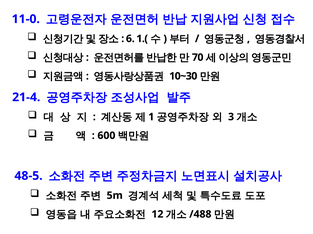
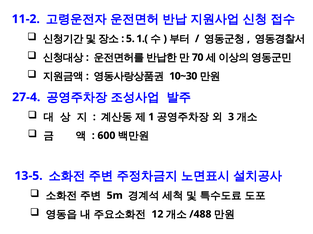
11-0: 11-0 -> 11-2
6: 6 -> 5
21-4: 21-4 -> 27-4
48-5: 48-5 -> 13-5
